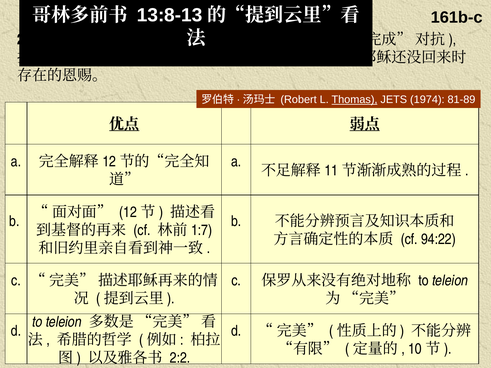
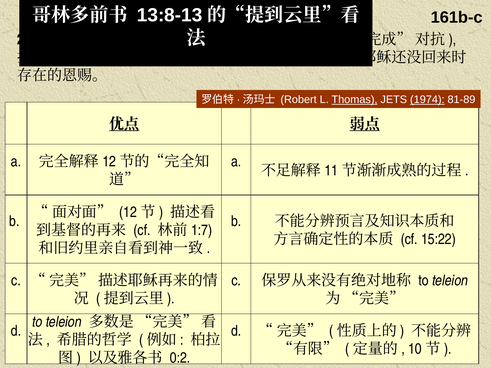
1974 underline: none -> present
94:22: 94:22 -> 15:22
2:2: 2:2 -> 0:2
